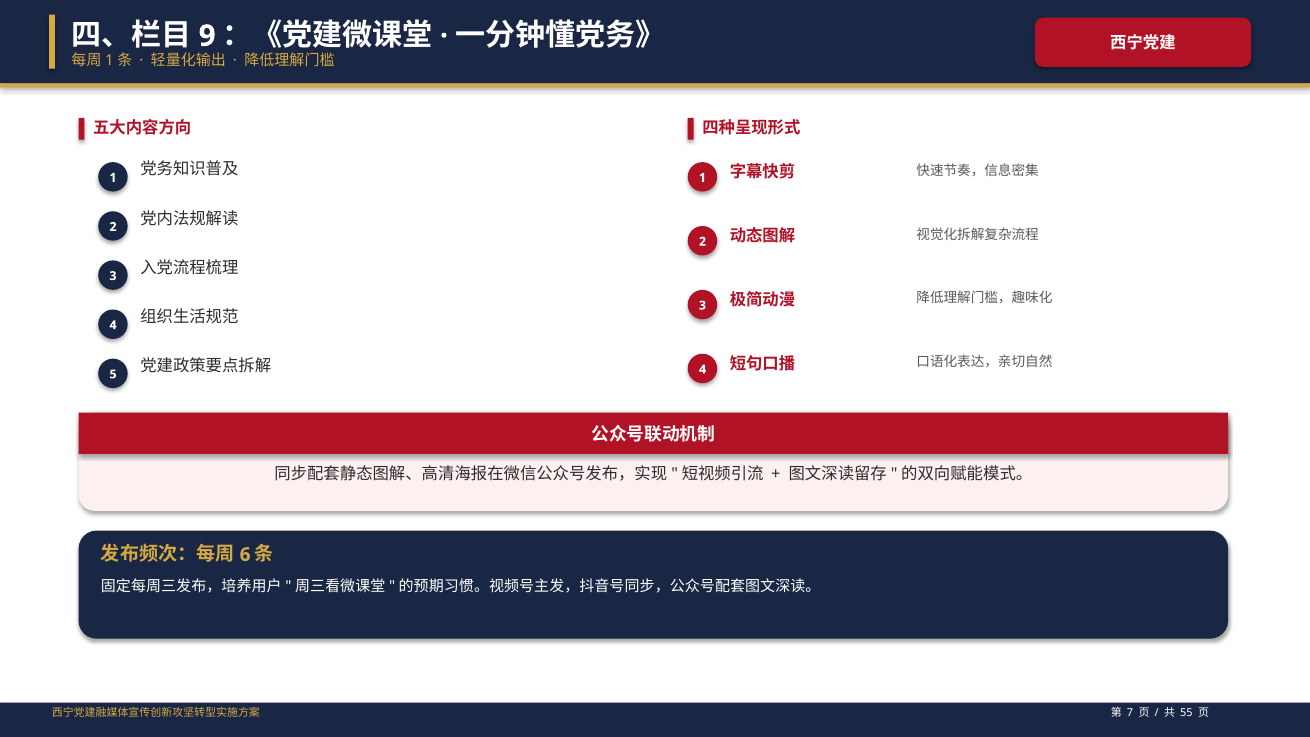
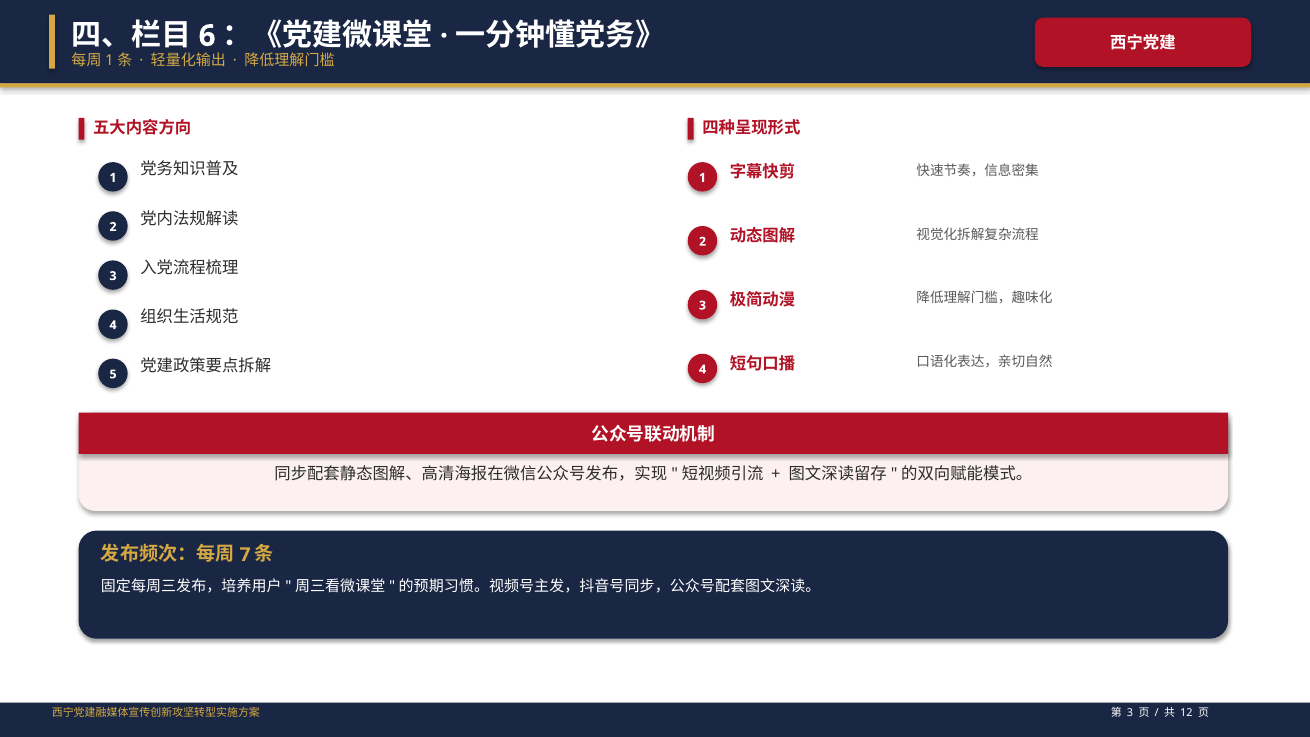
9: 9 -> 6
6: 6 -> 7
7 at (1130, 713): 7 -> 3
55: 55 -> 12
